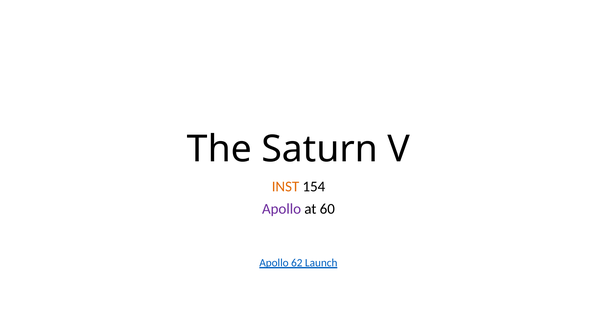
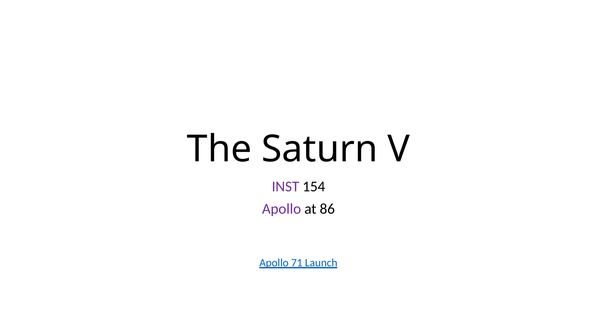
INST colour: orange -> purple
60: 60 -> 86
62: 62 -> 71
